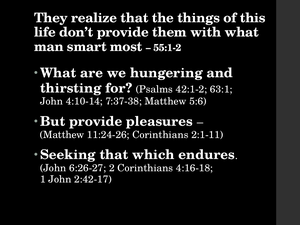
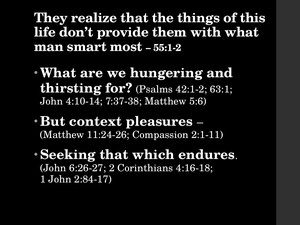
But provide: provide -> context
11:24-26 Corinthians: Corinthians -> Compassion
2:42-17: 2:42-17 -> 2:84-17
